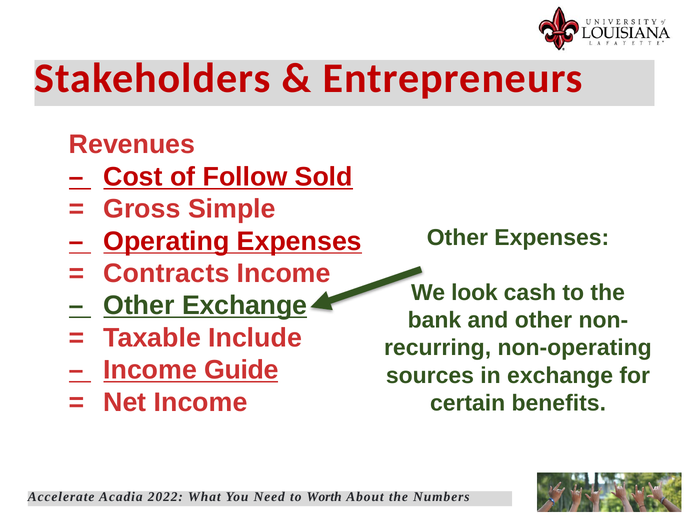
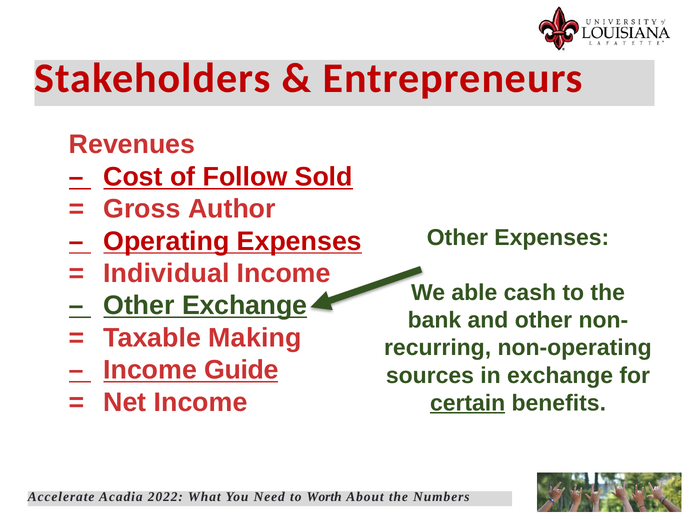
Simple: Simple -> Author
Contracts: Contracts -> Individual
look: look -> able
Include: Include -> Making
certain underline: none -> present
